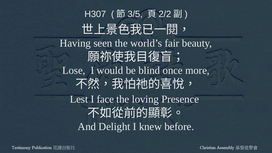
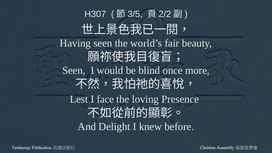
Lose at (74, 71): Lose -> Seen
